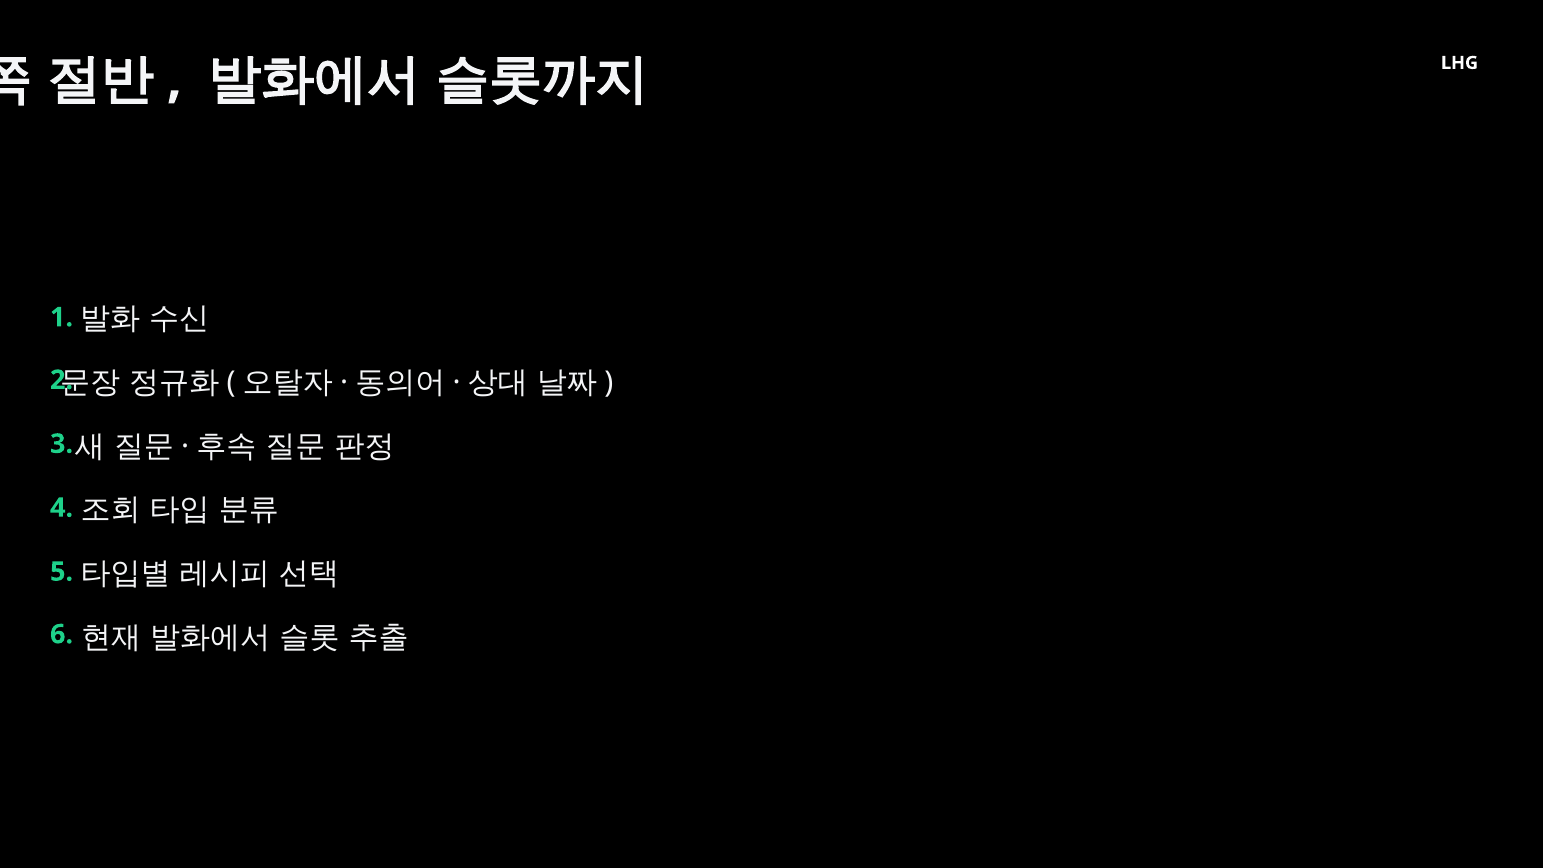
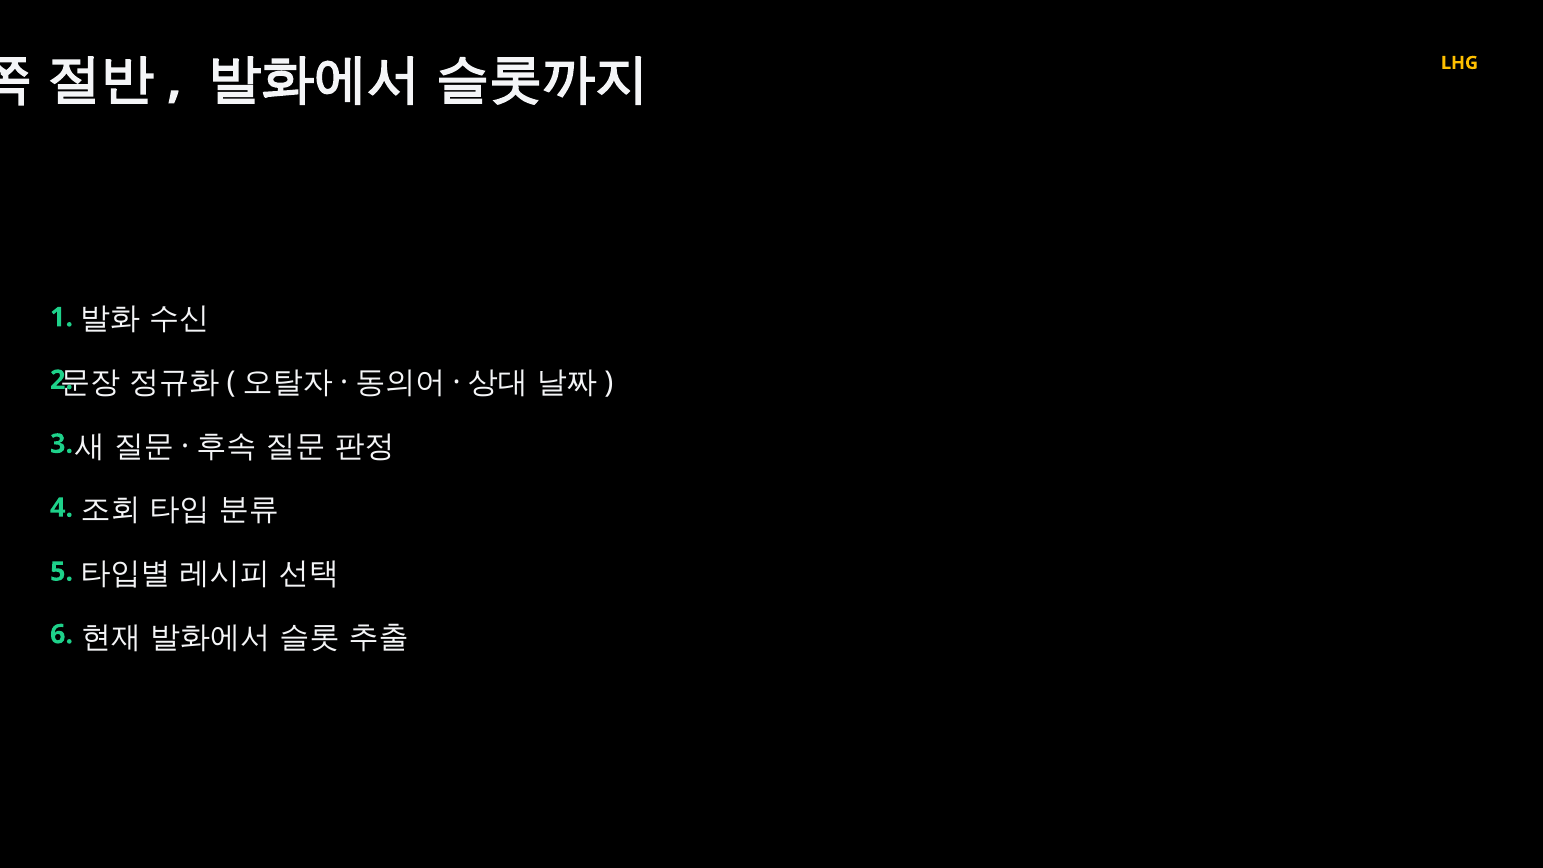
LHG colour: white -> yellow
